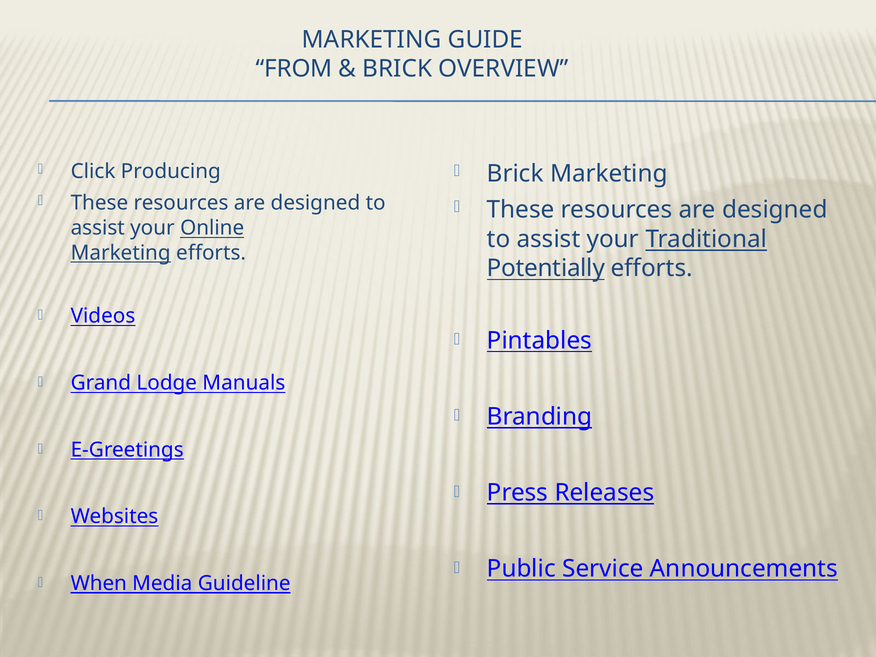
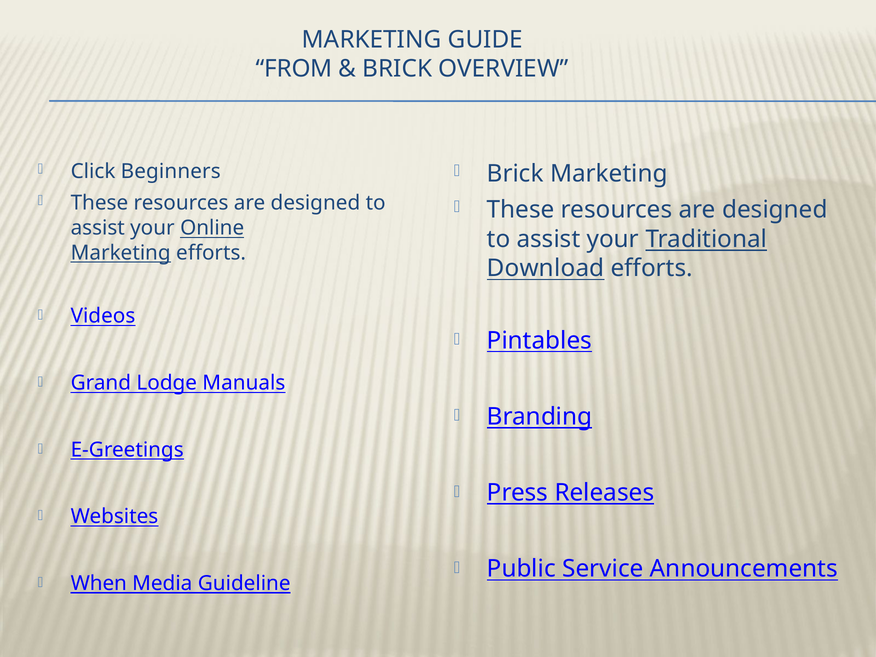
Producing: Producing -> Beginners
Potentially: Potentially -> Download
